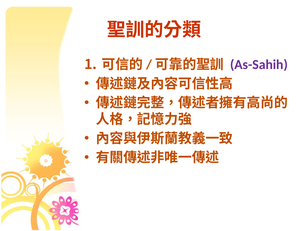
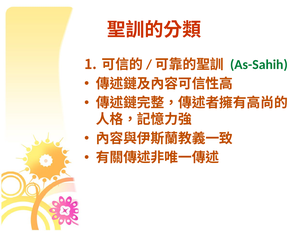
As-Sahih colour: purple -> green
